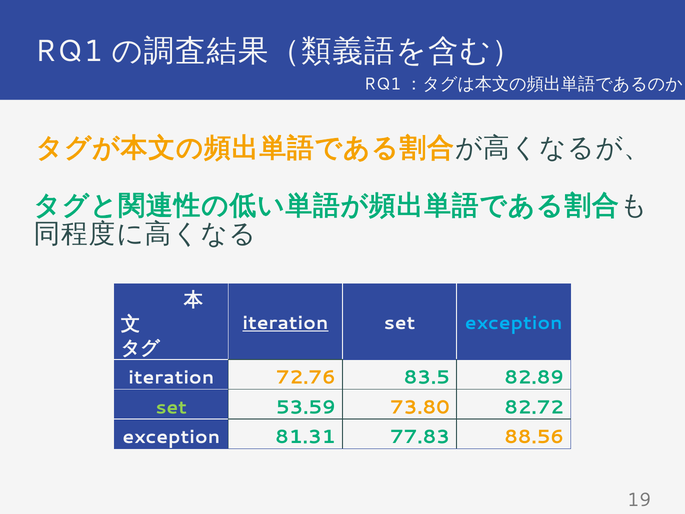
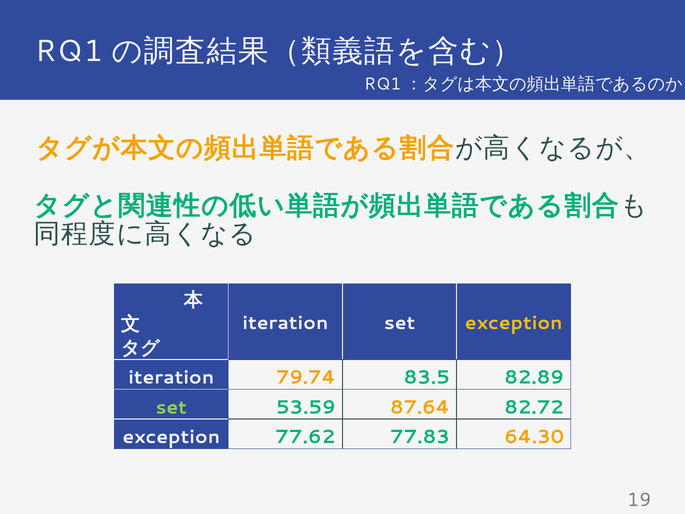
iteration at (285, 323) underline: present -> none
exception at (514, 323) colour: light blue -> yellow
72.76: 72.76 -> 79.74
73.80: 73.80 -> 87.64
81.31: 81.31 -> 77.62
88.56: 88.56 -> 64.30
